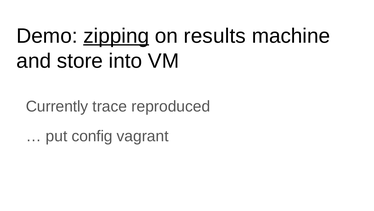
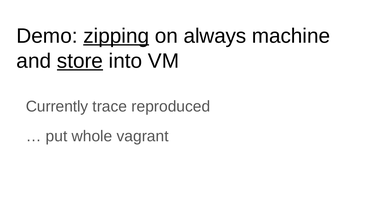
results: results -> always
store underline: none -> present
config: config -> whole
